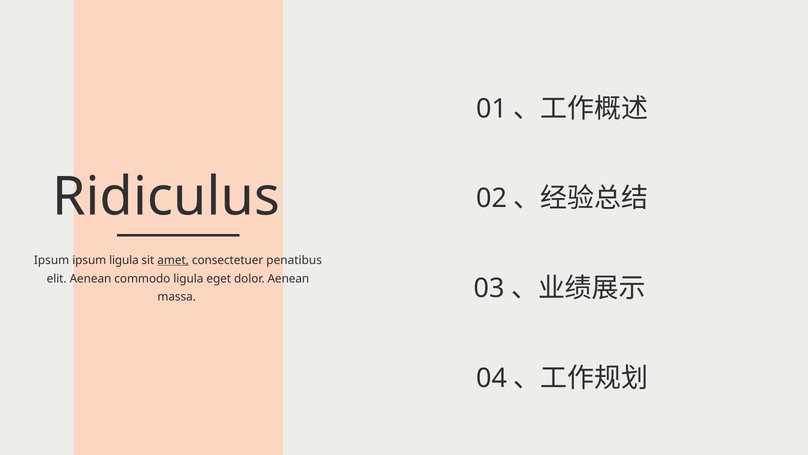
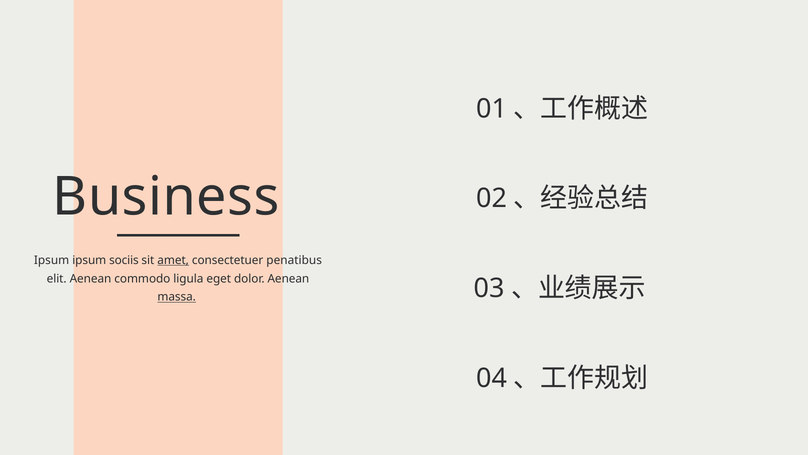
Ridiculus: Ridiculus -> Business
ipsum ligula: ligula -> sociis
massa underline: none -> present
